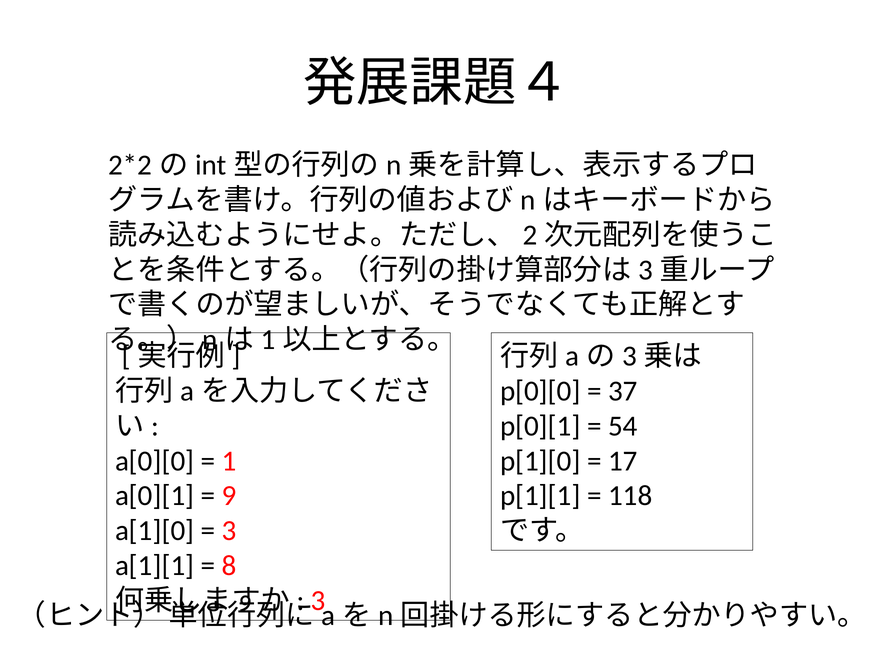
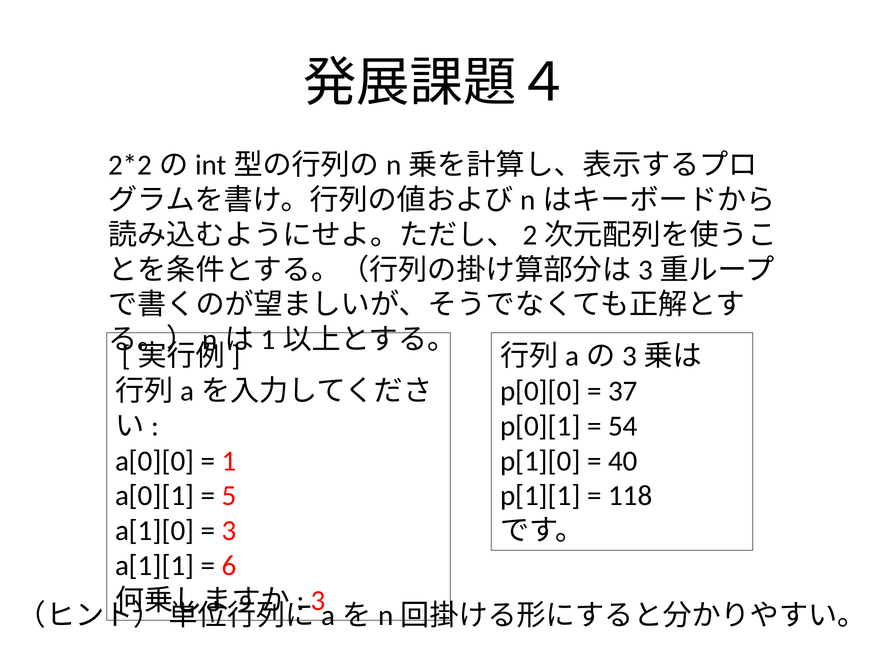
17: 17 -> 40
9: 9 -> 5
8: 8 -> 6
